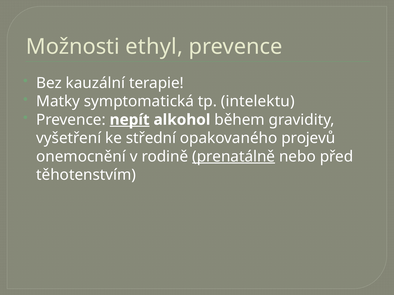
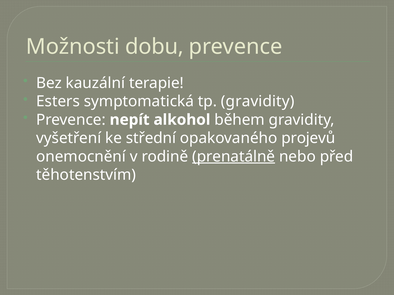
ethyl: ethyl -> dobu
Matky: Matky -> Esters
tp intelektu: intelektu -> gravidity
nepít underline: present -> none
